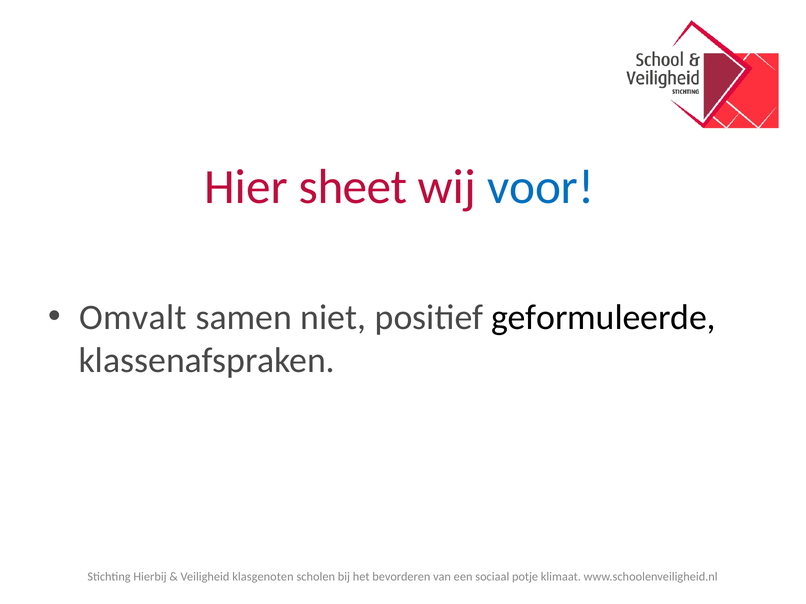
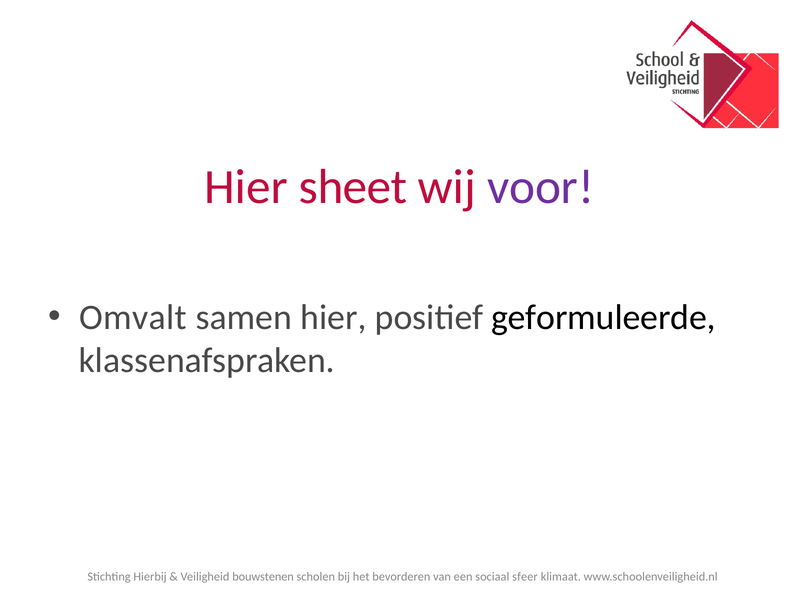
voor colour: blue -> purple
samen niet: niet -> hier
klasgenoten: klasgenoten -> bouwstenen
potje: potje -> sfeer
